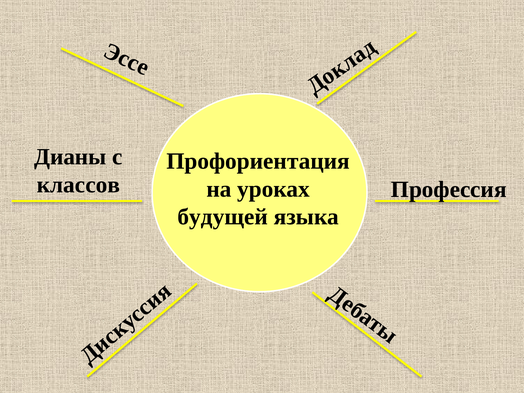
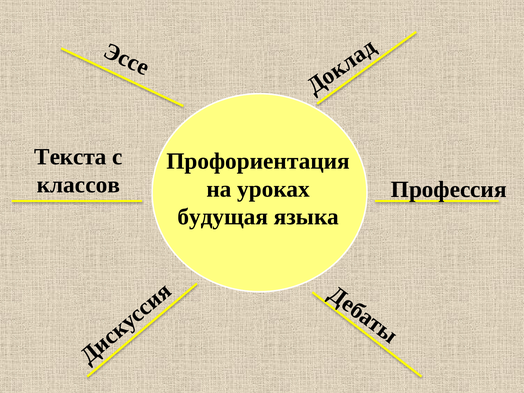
Дианы: Дианы -> Текста
будущей: будущей -> будущая
